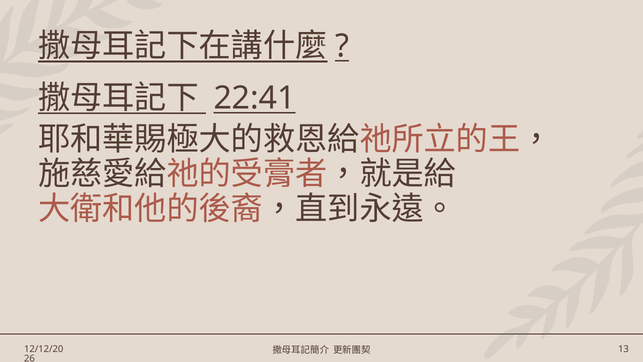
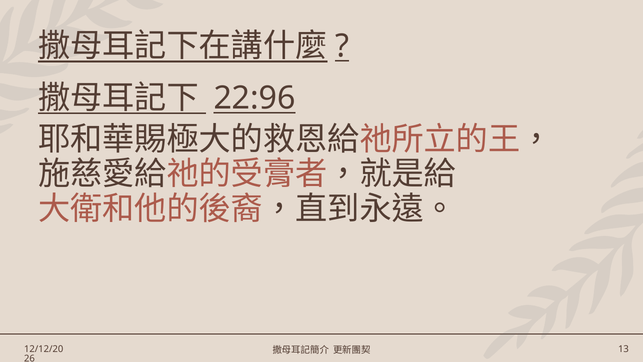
22:41: 22:41 -> 22:96
